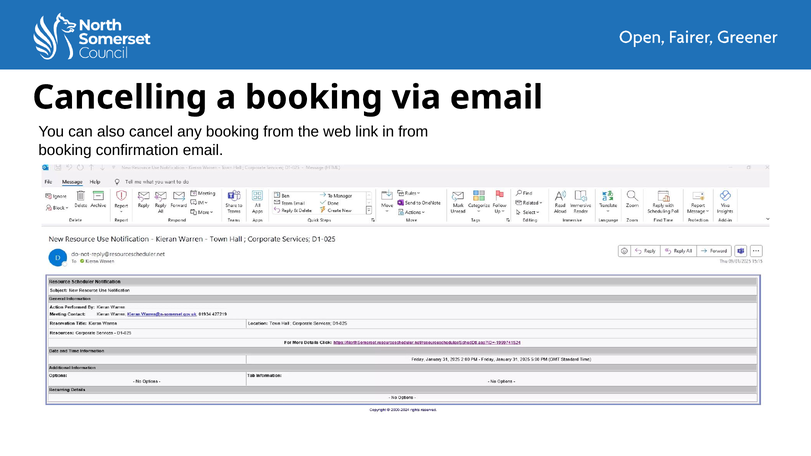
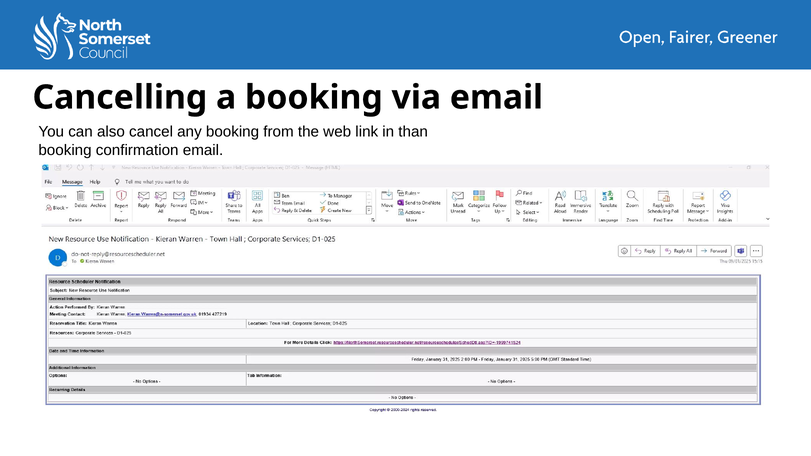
in from: from -> than
